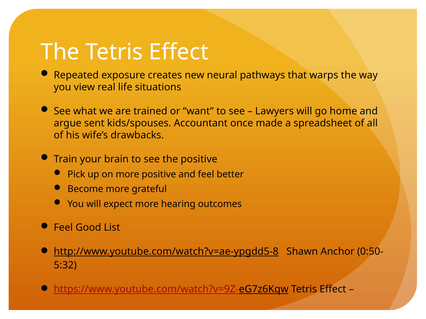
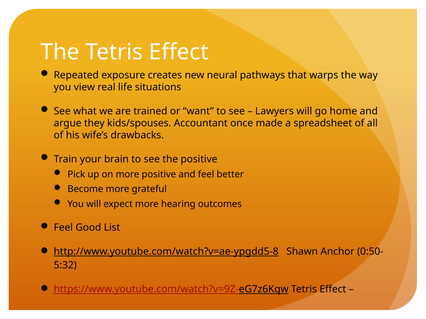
sent: sent -> they
